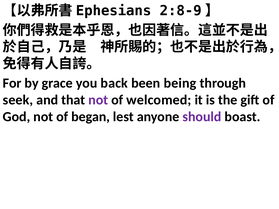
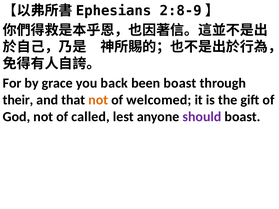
been being: being -> boast
seek: seek -> their
not at (98, 100) colour: purple -> orange
began: began -> called
